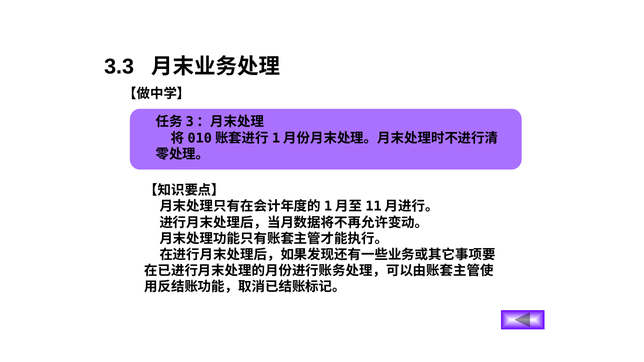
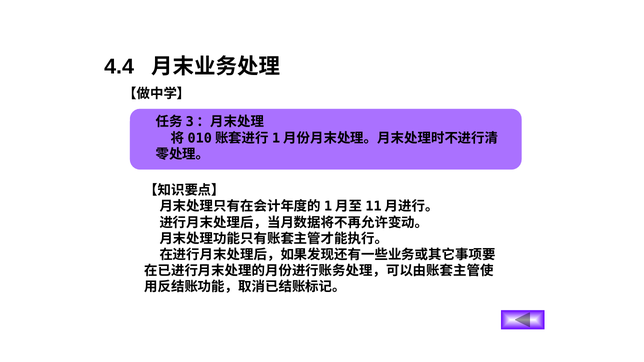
3.3: 3.3 -> 4.4
